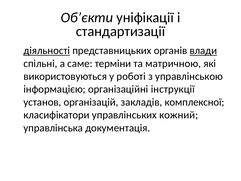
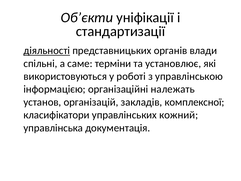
влади underline: present -> none
матричною: матричною -> установлює
інструкції: інструкції -> належать
